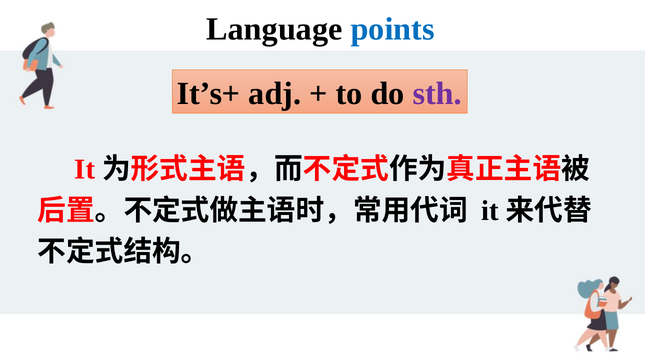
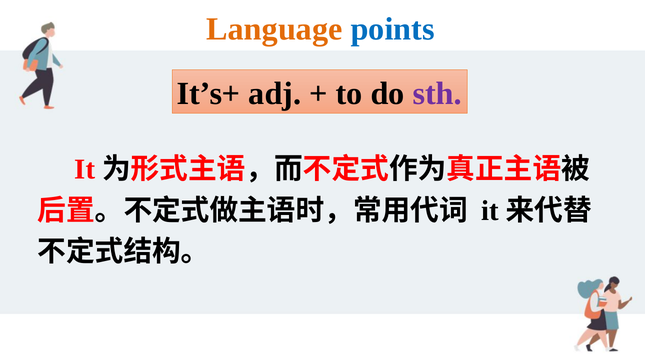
Language colour: black -> orange
